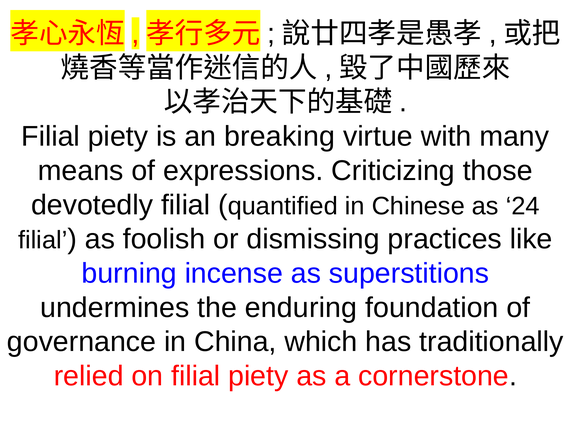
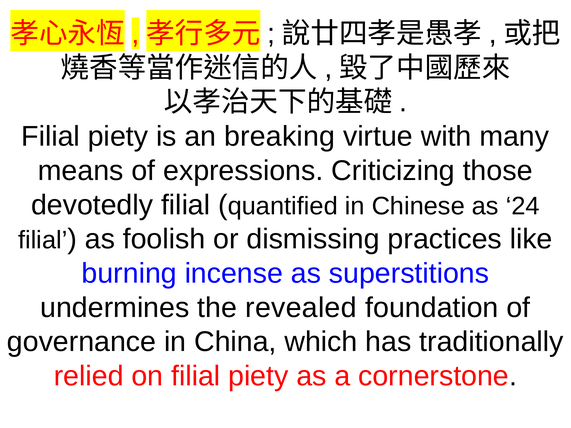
enduring: enduring -> revealed
